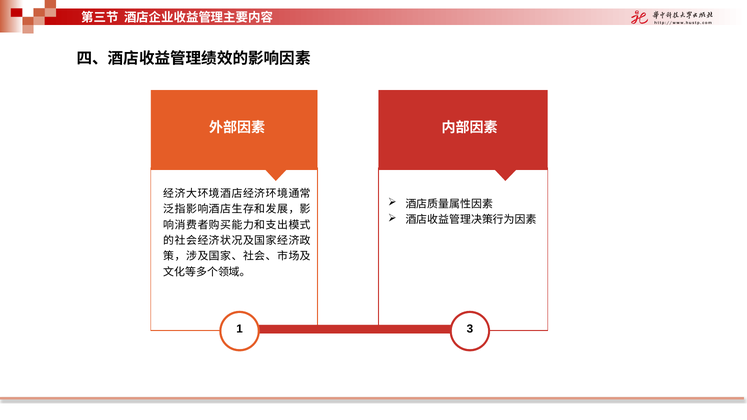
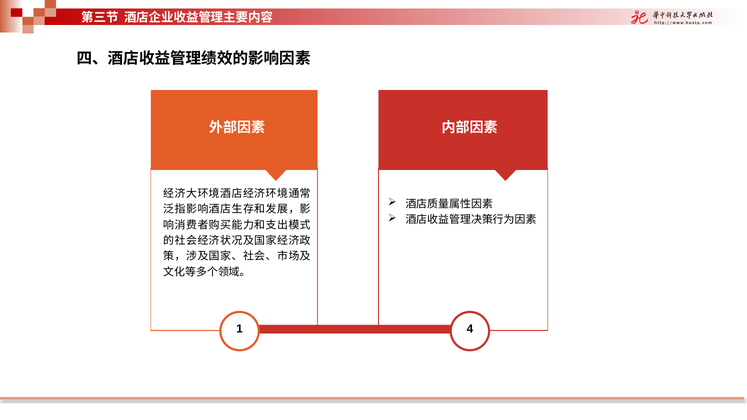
3: 3 -> 4
